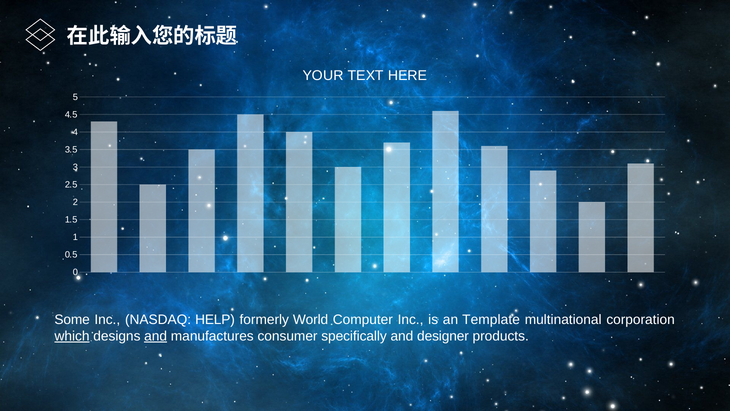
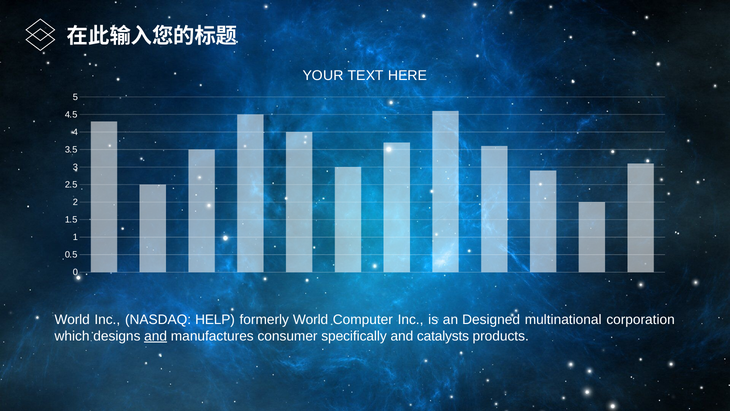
Some at (72, 319): Some -> World
Template: Template -> Designed
which underline: present -> none
designer: designer -> catalysts
